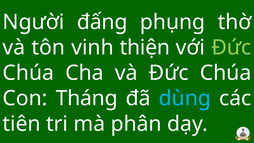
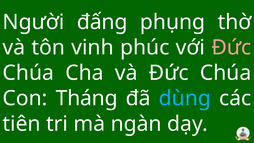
thiện: thiện -> phúc
Đức at (231, 48) colour: light green -> pink
phân: phân -> ngàn
